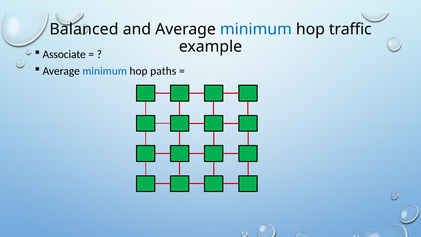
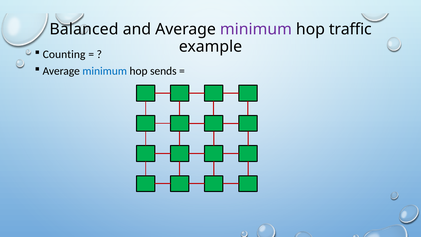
minimum at (256, 29) colour: blue -> purple
Associate: Associate -> Counting
paths: paths -> sends
